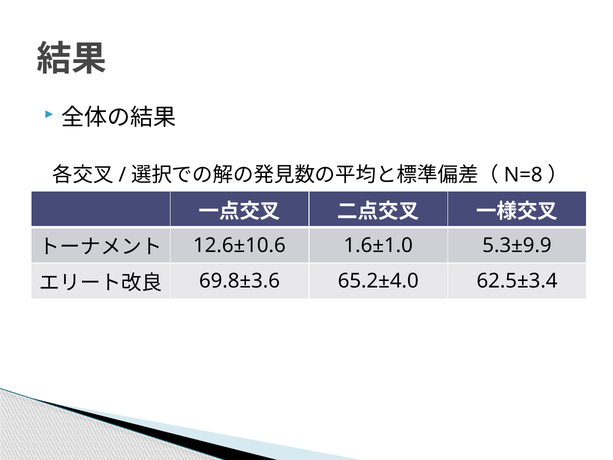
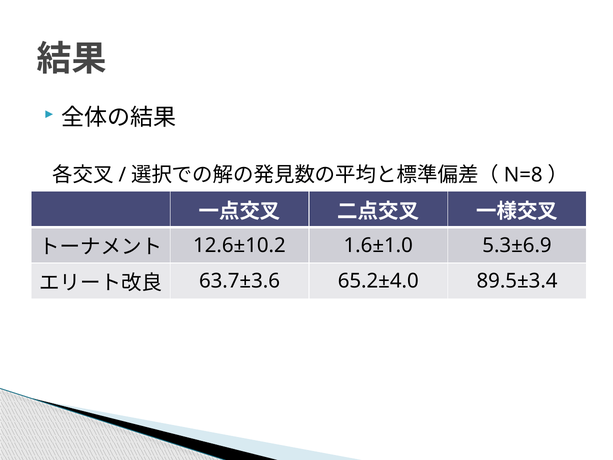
12.6±10.6: 12.6±10.6 -> 12.6±10.2
5.3±9.9: 5.3±9.9 -> 5.3±6.9
69.8±3.6: 69.8±3.6 -> 63.7±3.6
62.5±3.4: 62.5±3.4 -> 89.5±3.4
